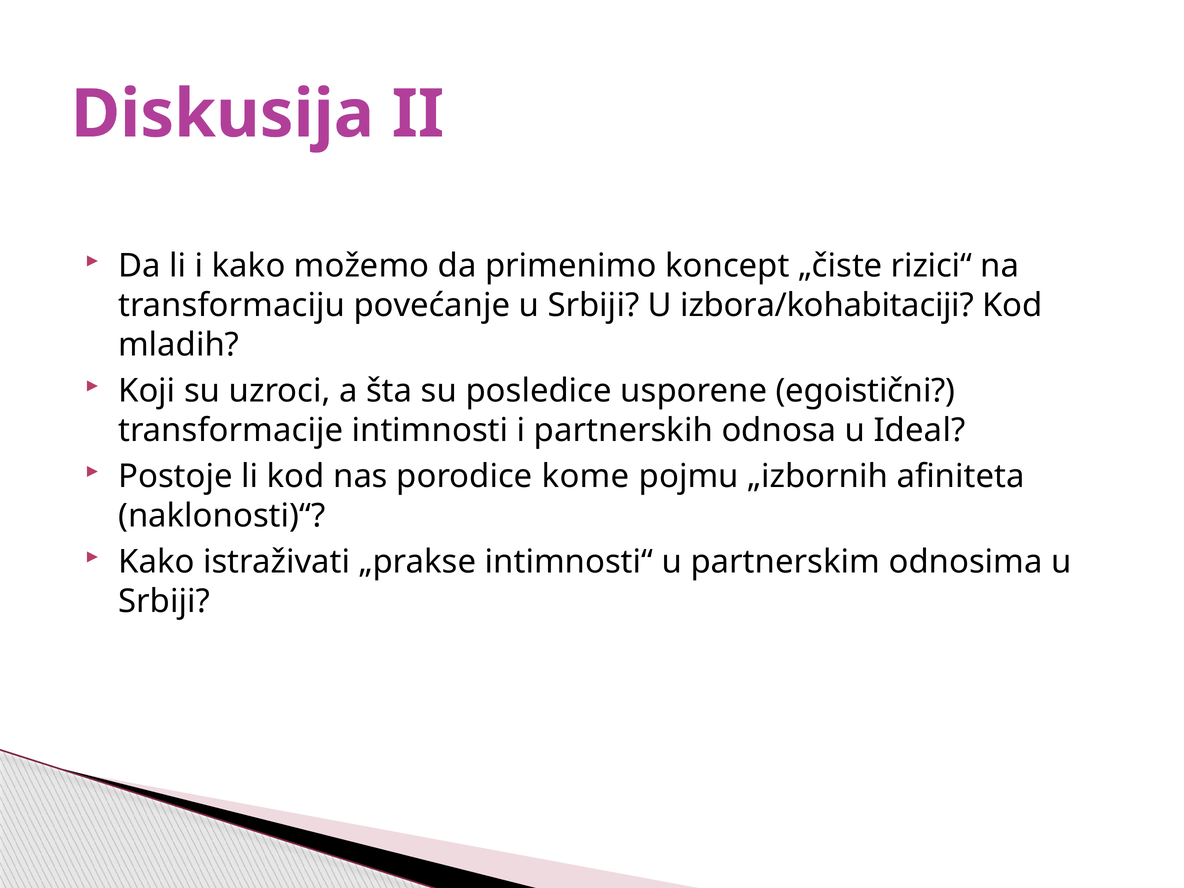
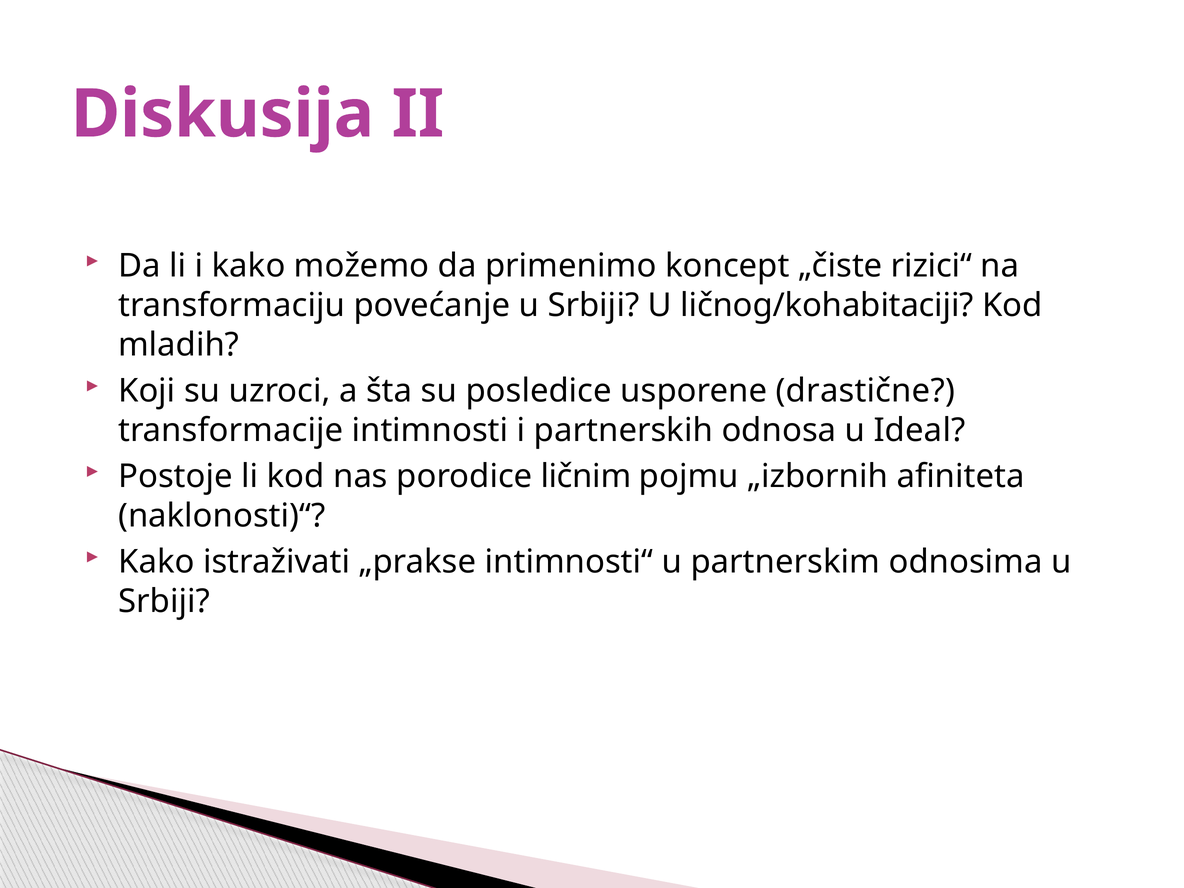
izbora/kohabitaciji: izbora/kohabitaciji -> ličnog/kohabitaciji
egoistični: egoistični -> drastične
kome: kome -> ličnim
